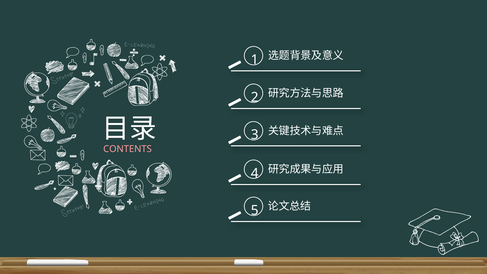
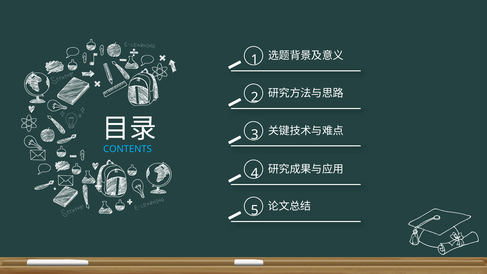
CONTENTS colour: pink -> light blue
